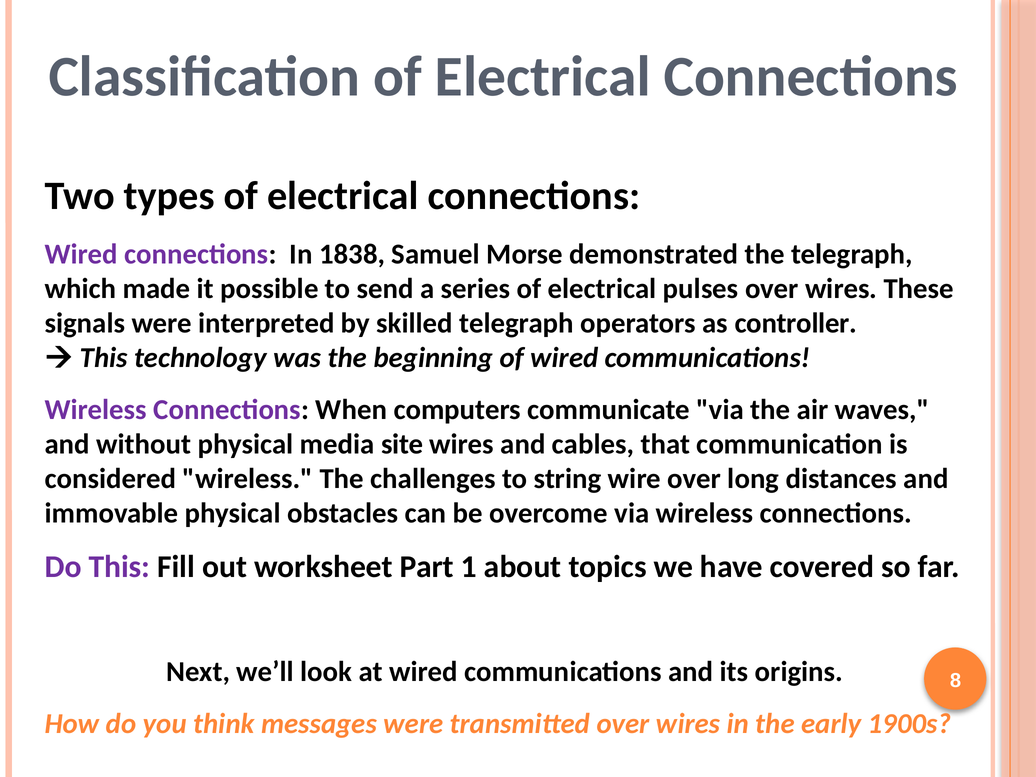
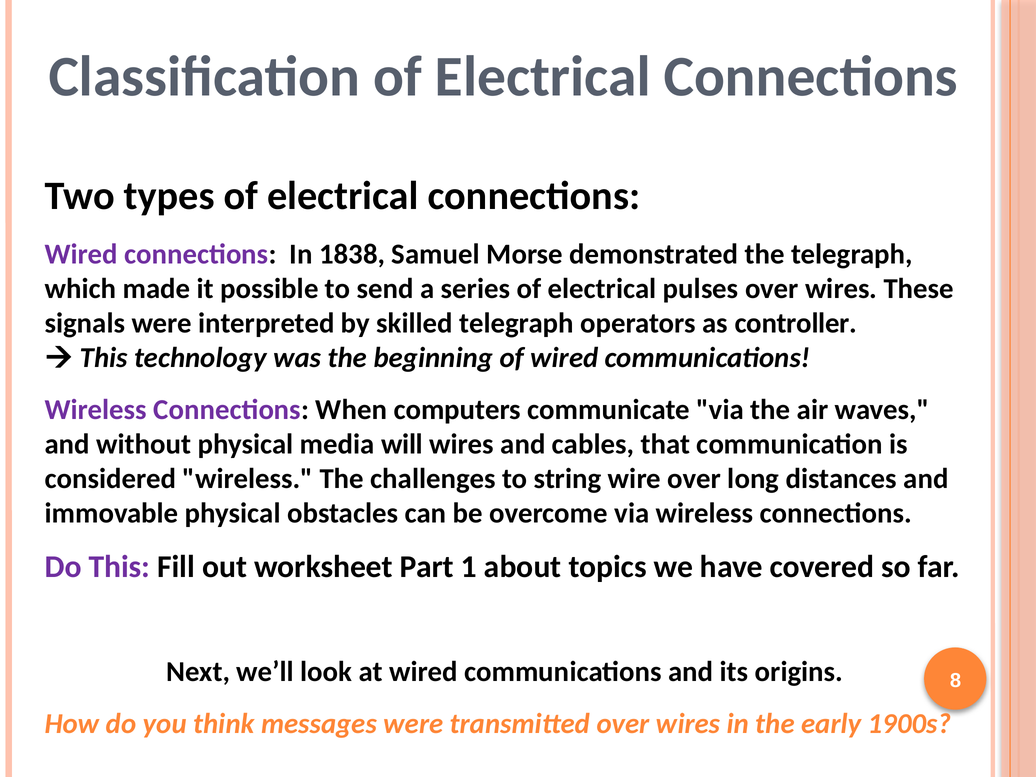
site: site -> will
